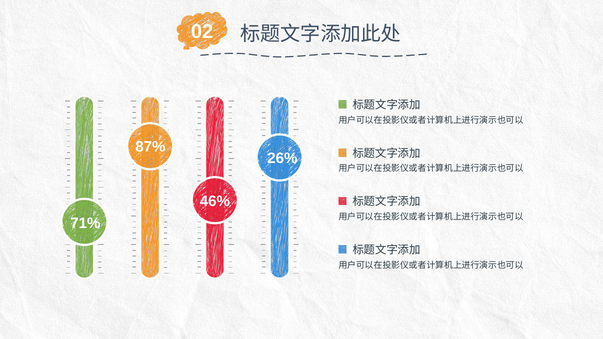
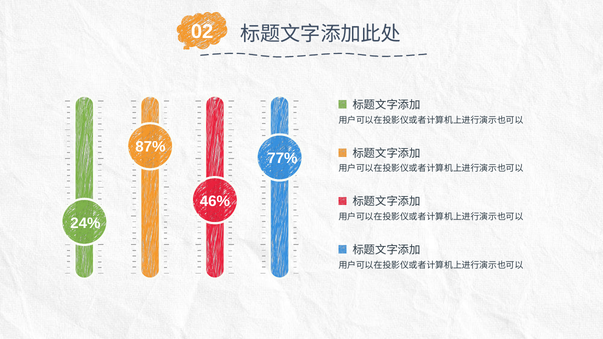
26%: 26% -> 77%
71%: 71% -> 24%
